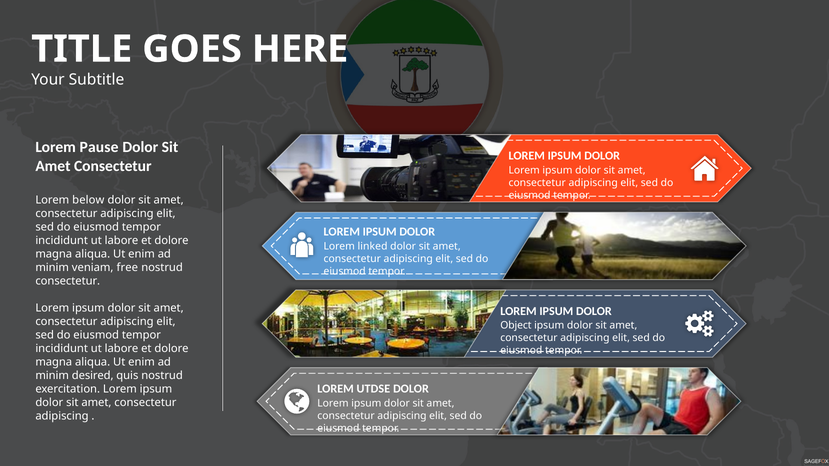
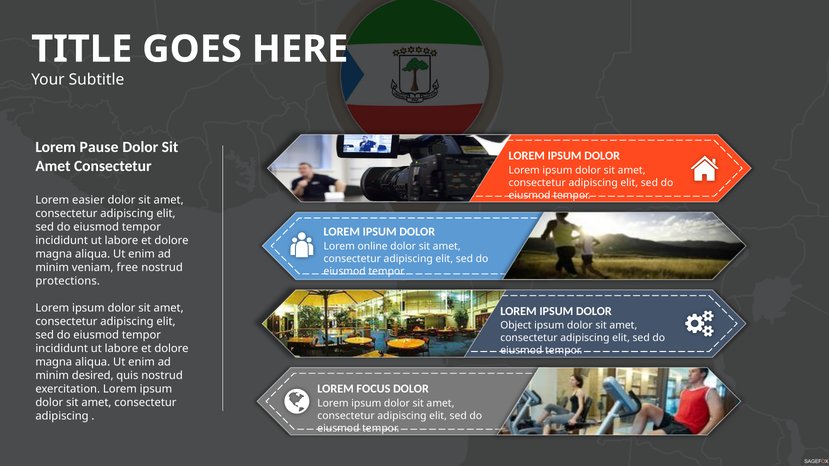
below: below -> easier
linked: linked -> online
consectetur at (68, 281): consectetur -> protections
UTDSE: UTDSE -> FOCUS
